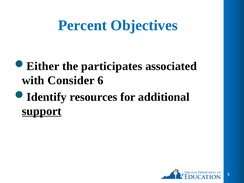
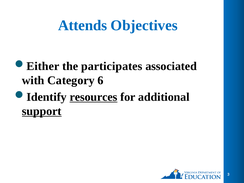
Percent: Percent -> Attends
Consider: Consider -> Category
resources underline: none -> present
